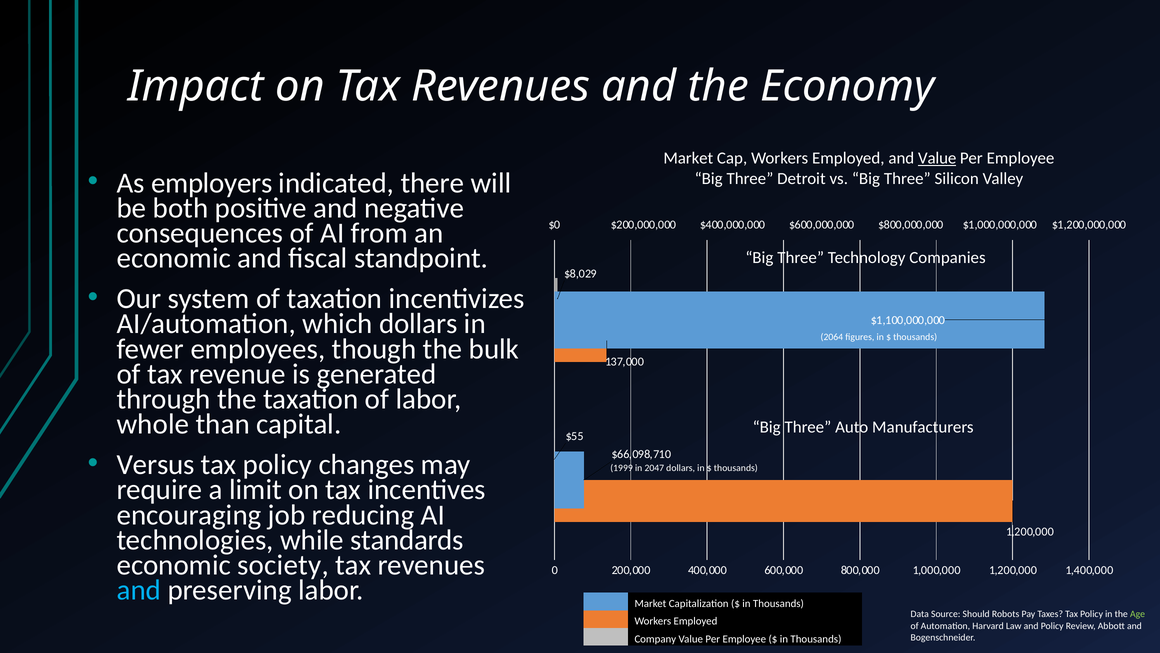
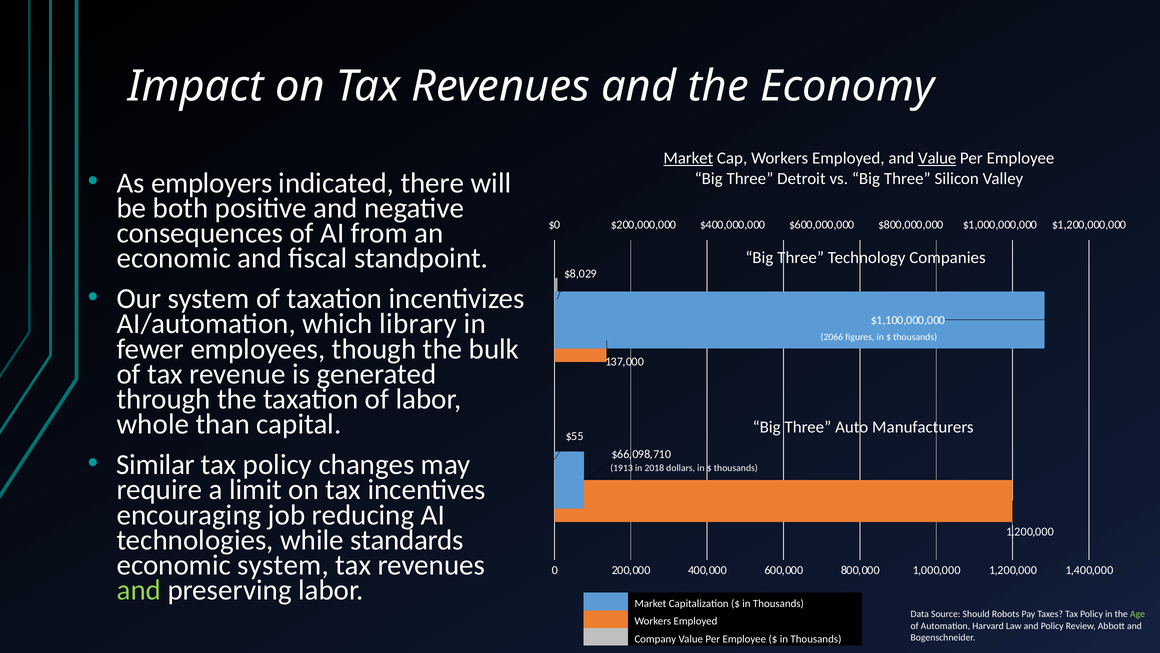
Market at (688, 158) underline: none -> present
which dollars: dollars -> library
2064: 2064 -> 2066
Versus: Versus -> Similar
1999: 1999 -> 1913
2047: 2047 -> 2018
economic society: society -> system
and at (139, 590) colour: light blue -> light green
